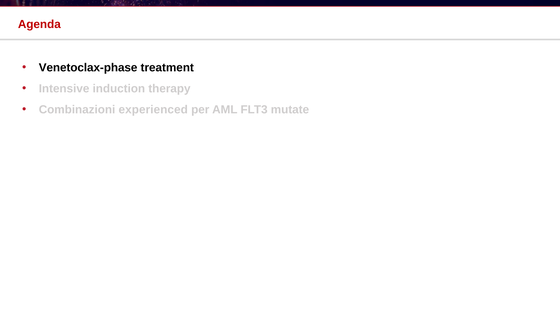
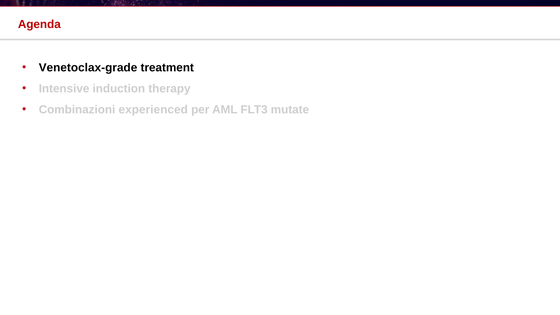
Venetoclax-phase: Venetoclax-phase -> Venetoclax-grade
